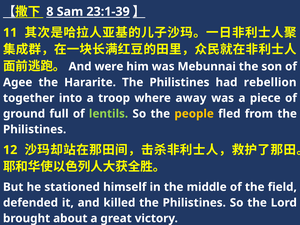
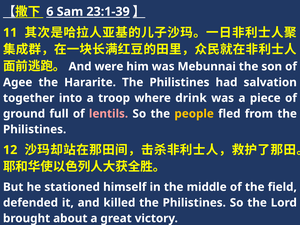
8: 8 -> 6
rebellion: rebellion -> salvation
away: away -> drink
lentils colour: light green -> pink
